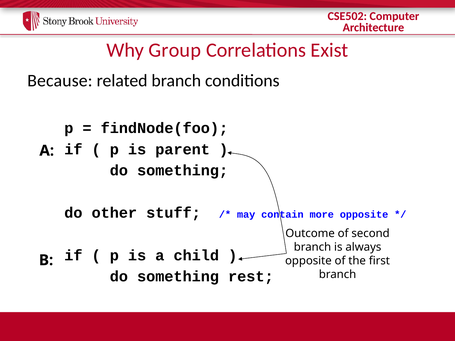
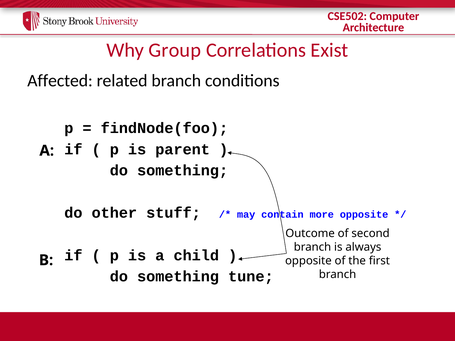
Because: Because -> Affected
rest: rest -> tune
